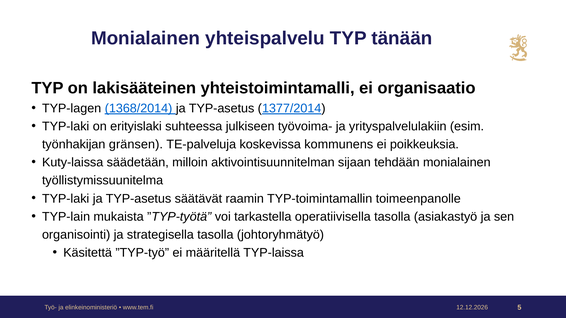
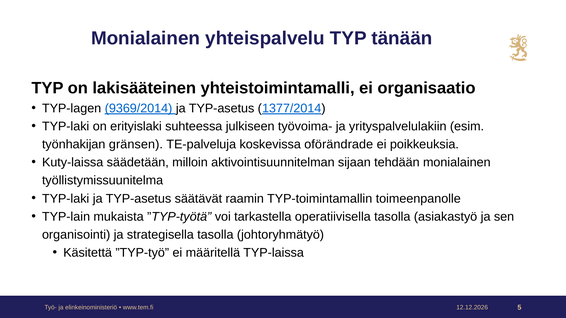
1368/2014: 1368/2014 -> 9369/2014
kommunens: kommunens -> oförändrade
